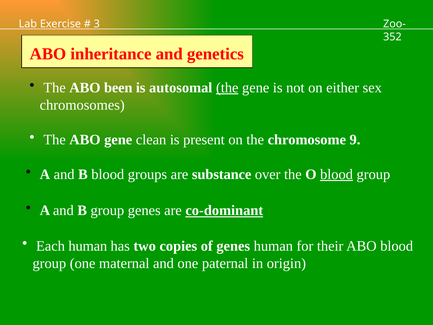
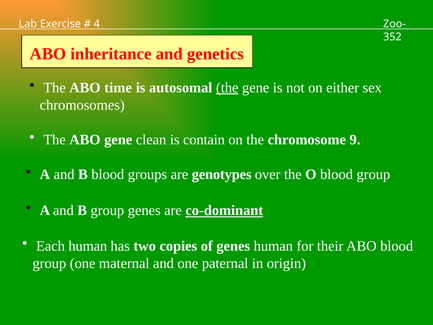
3: 3 -> 4
been: been -> time
present: present -> contain
substance: substance -> genotypes
blood at (337, 174) underline: present -> none
